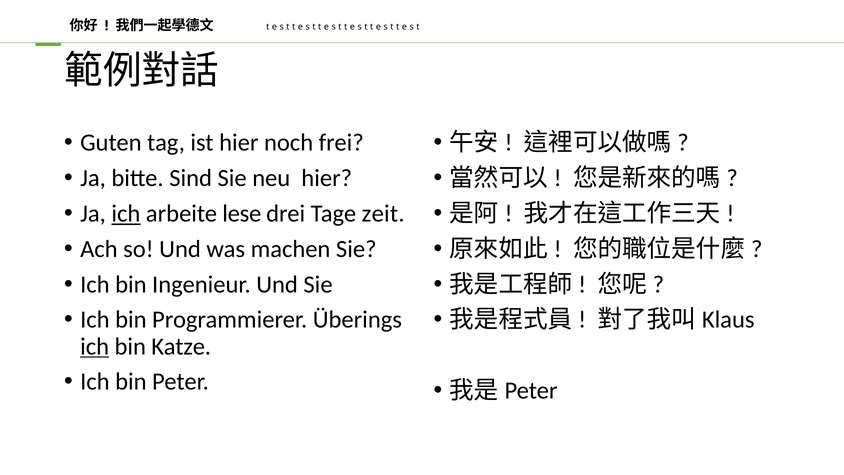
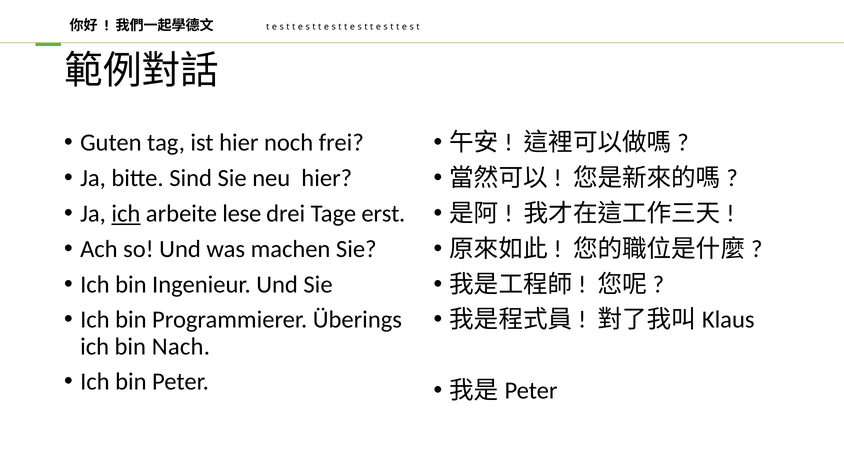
zeit: zeit -> erst
ich at (95, 346) underline: present -> none
Katze: Katze -> Nach
